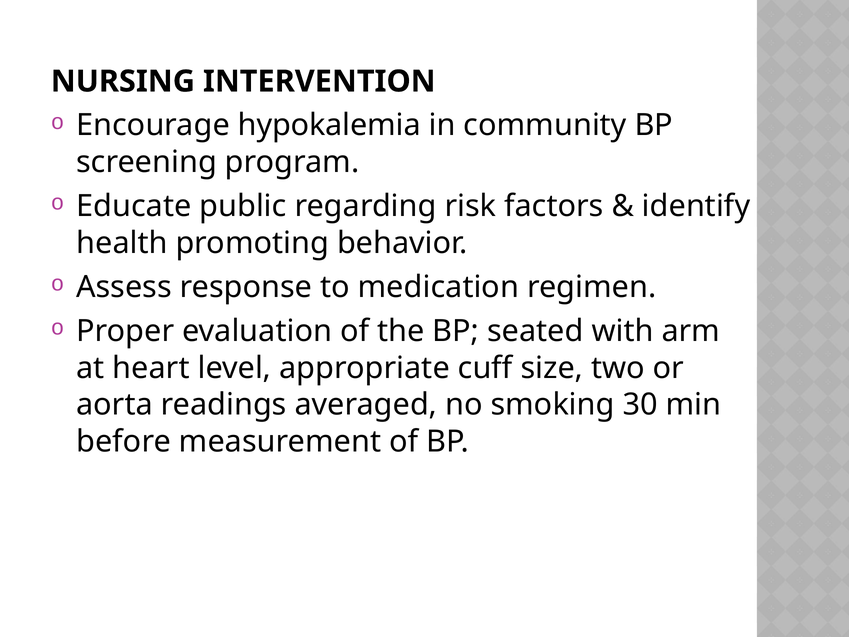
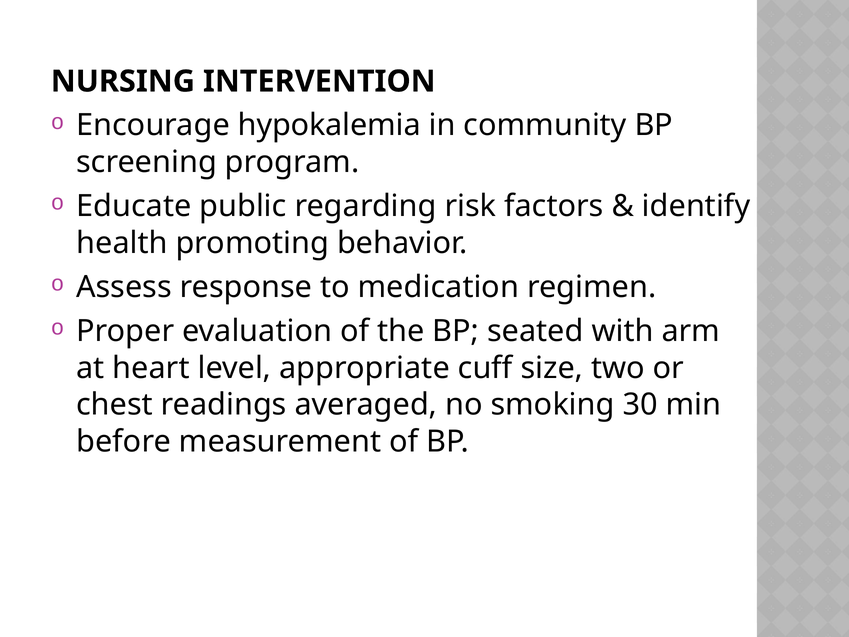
aorta: aorta -> chest
